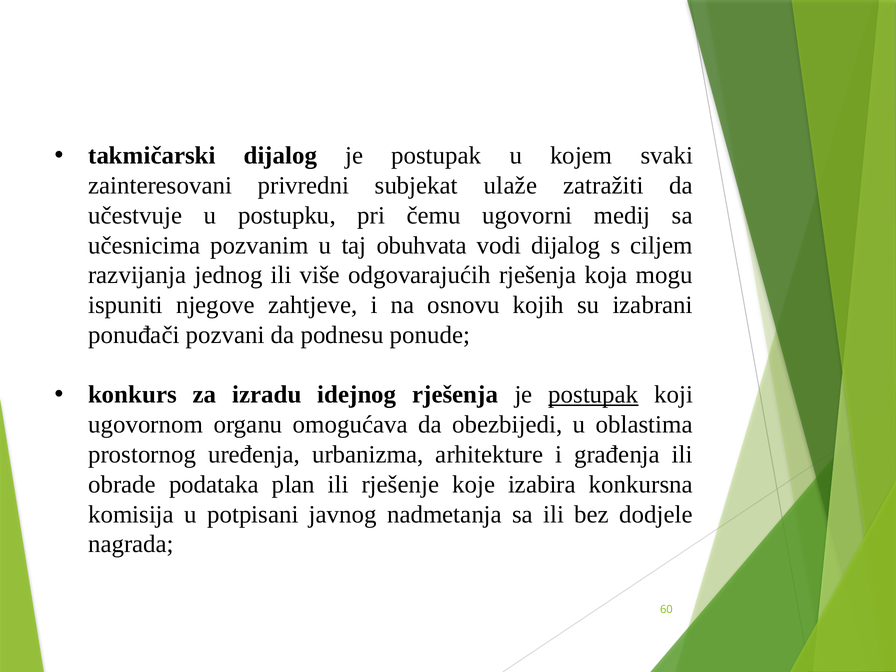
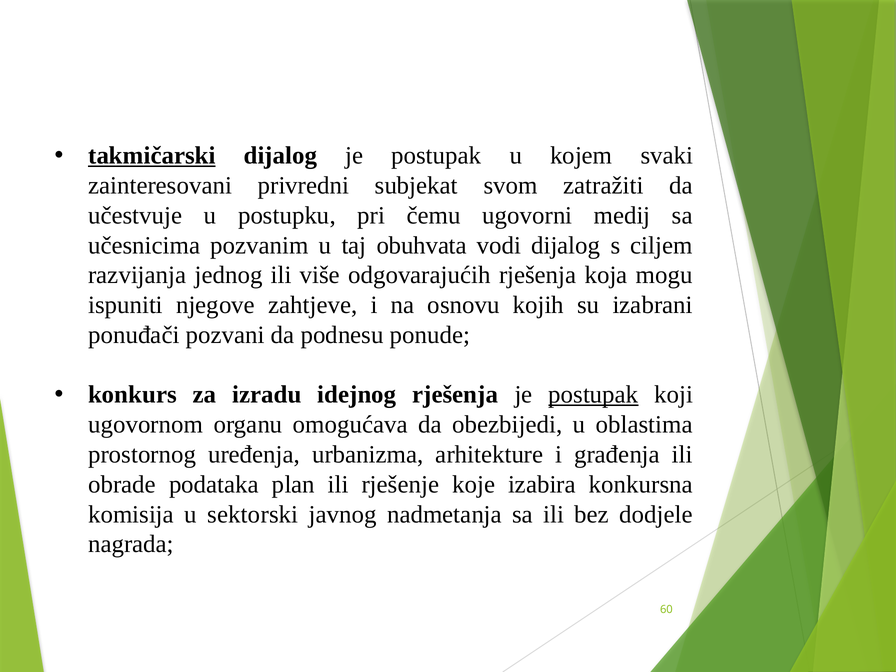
takmičarski underline: none -> present
ulaže: ulaže -> svom
potpisani: potpisani -> sektorski
